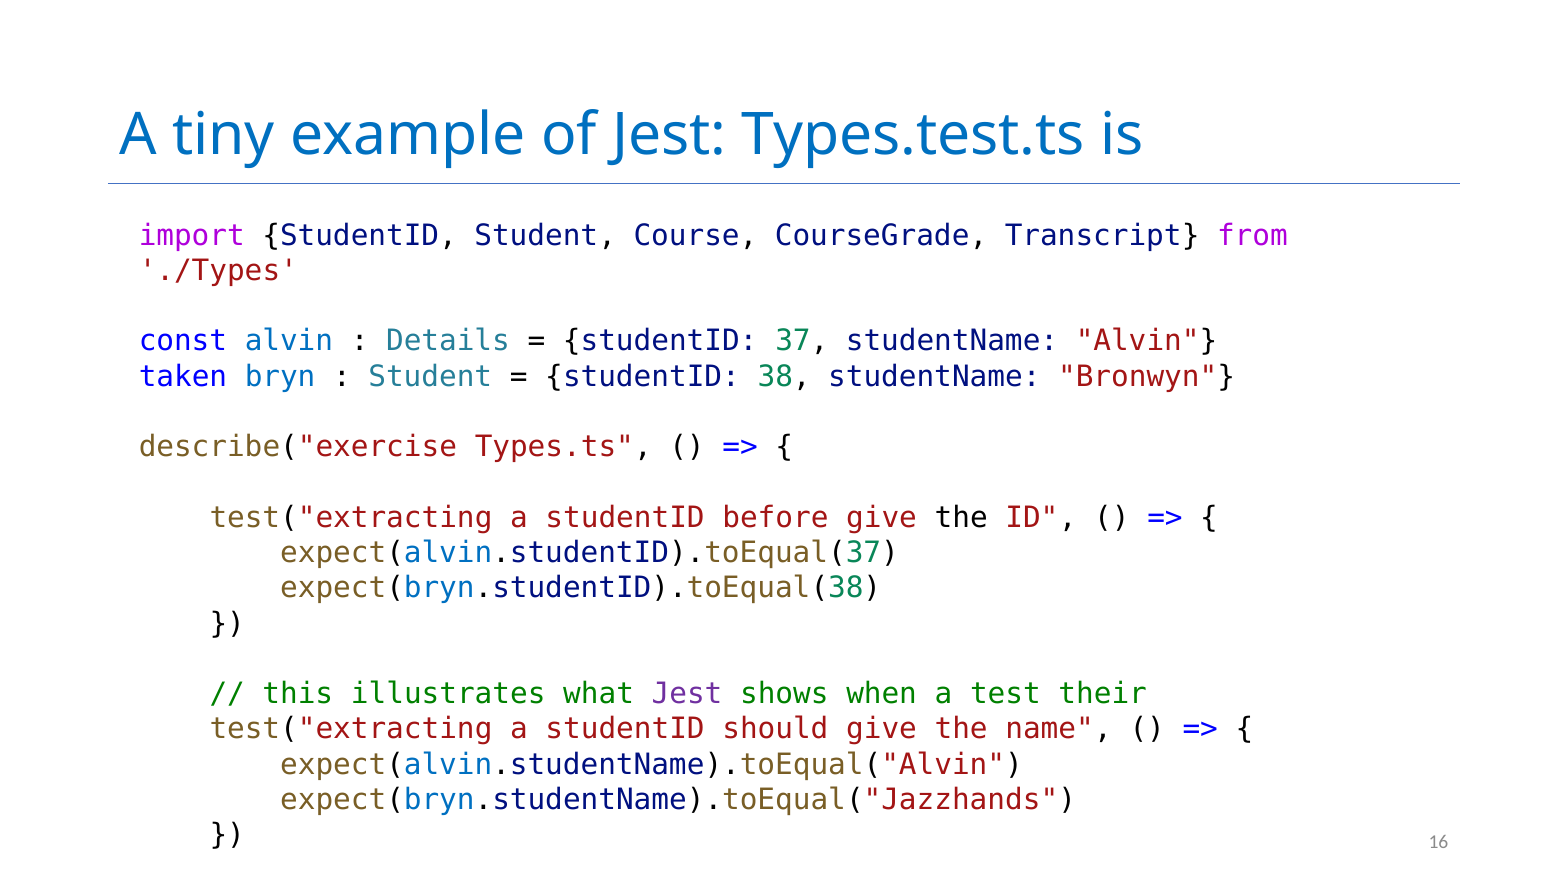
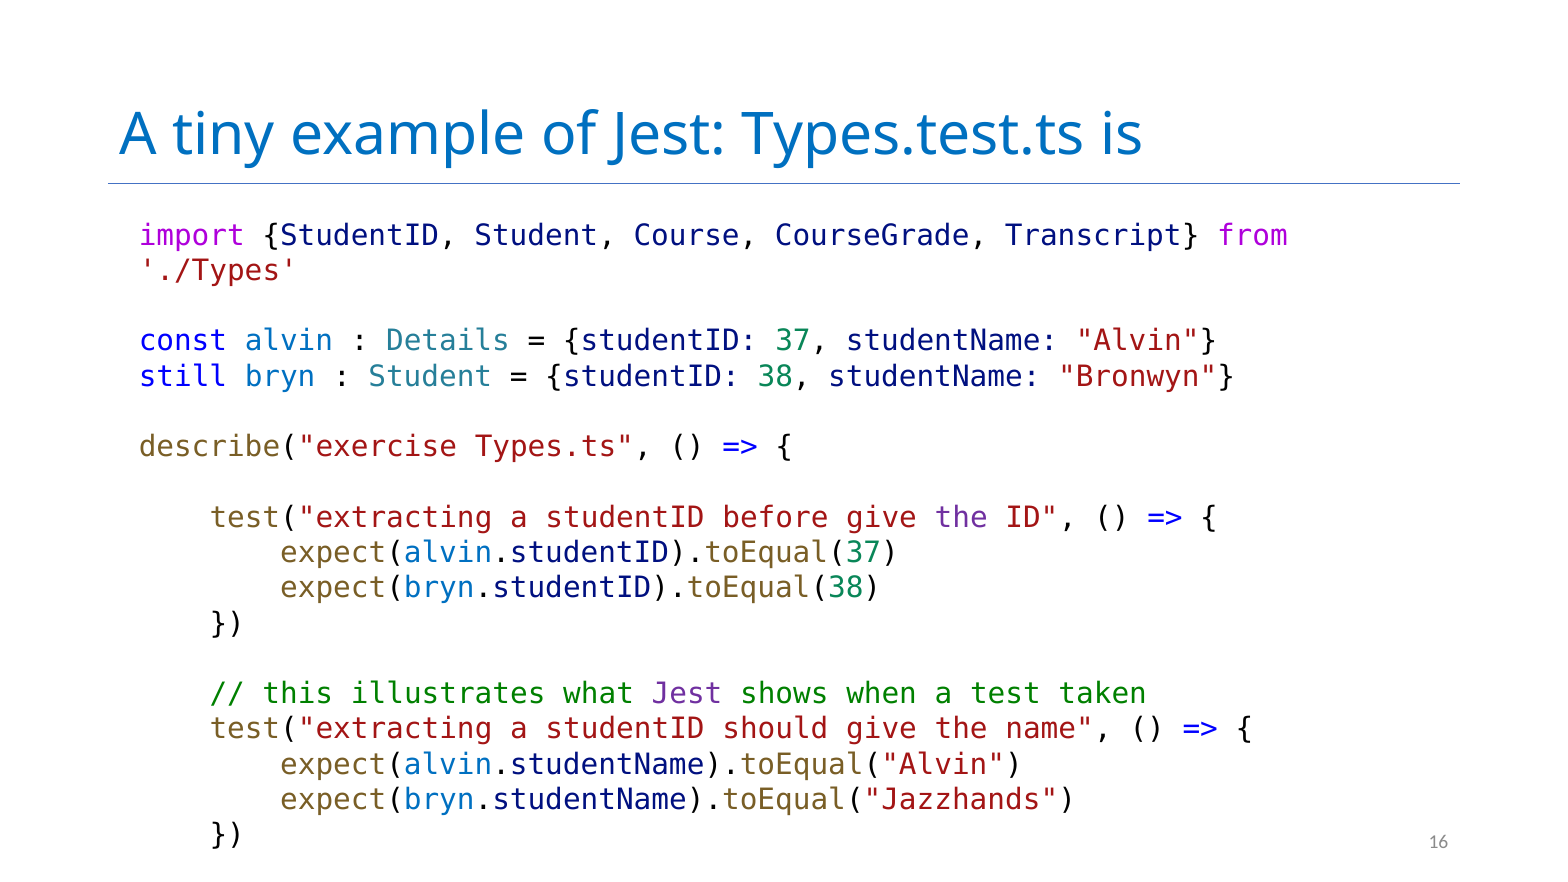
taken: taken -> still
the at (961, 518) colour: black -> purple
their: their -> taken
